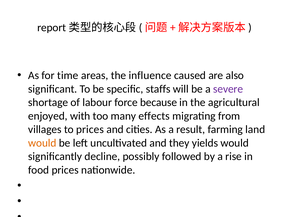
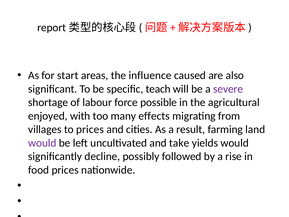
time: time -> start
staffs: staffs -> teach
because: because -> possible
would at (42, 143) colour: orange -> purple
they: they -> take
